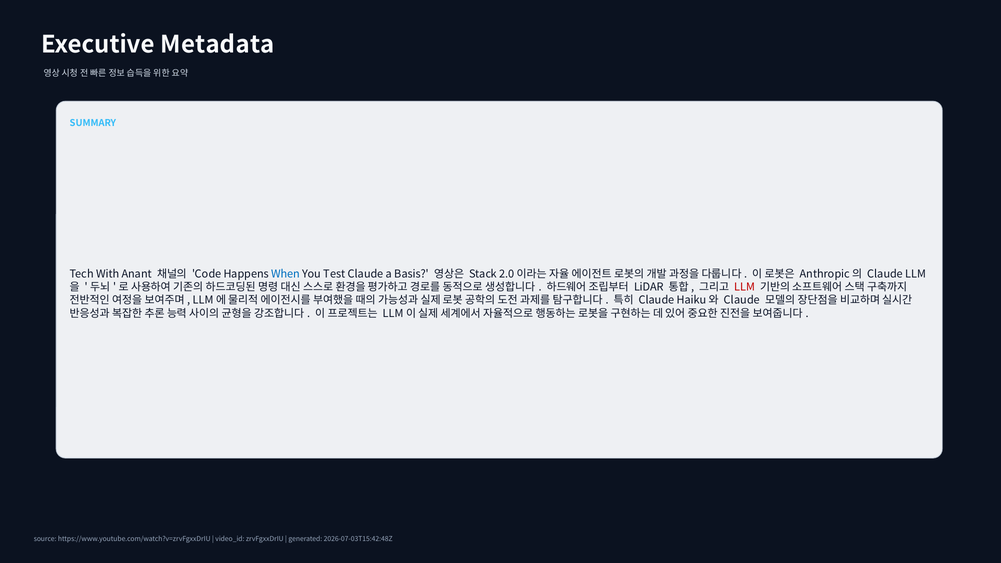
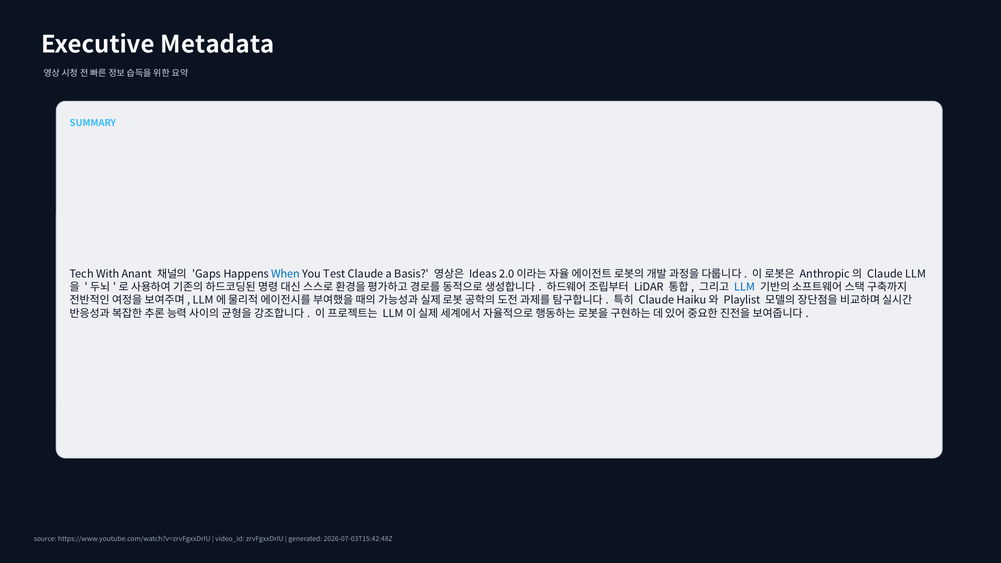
Code: Code -> Gaps
Stack: Stack -> Ideas
LLM at (745, 287) colour: red -> blue
Claude at (742, 300): Claude -> Playlist
